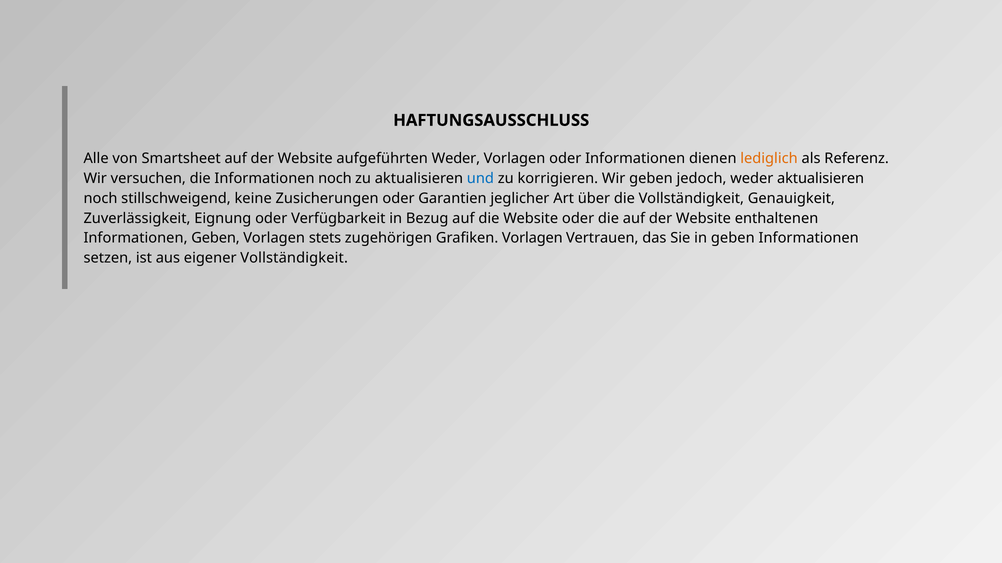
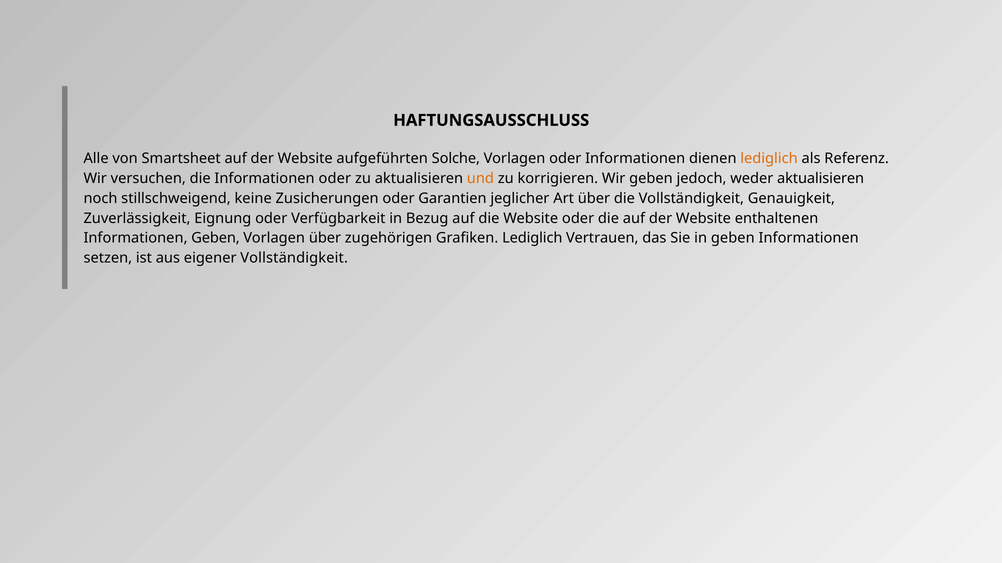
aufgeführten Weder: Weder -> Solche
Informationen noch: noch -> oder
und colour: blue -> orange
Vorlagen stets: stets -> über
Grafiken Vorlagen: Vorlagen -> Lediglich
